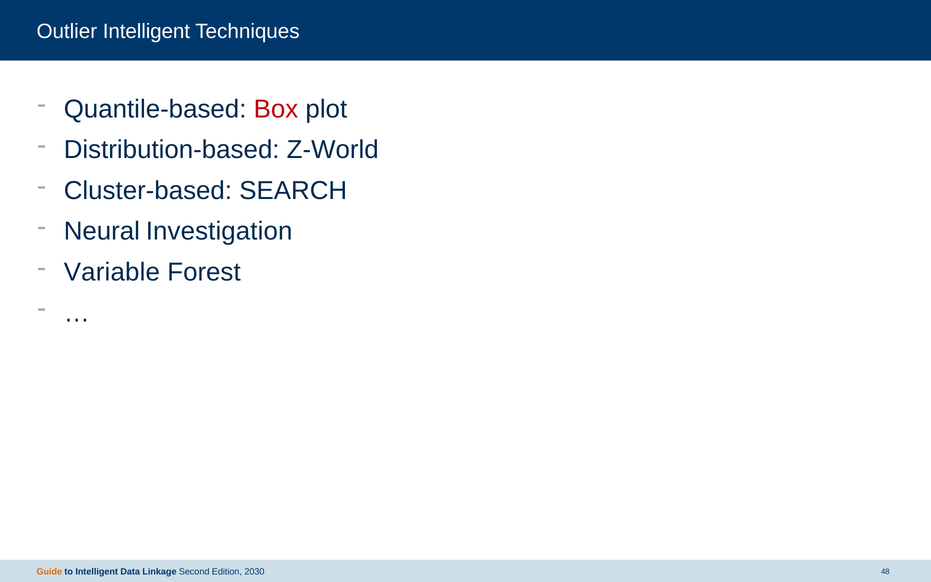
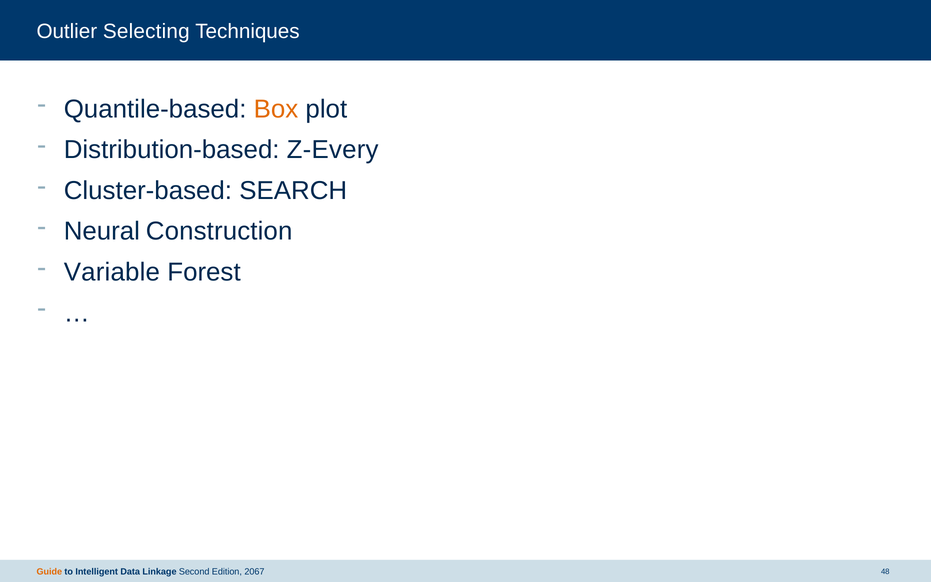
Outlier Intelligent: Intelligent -> Selecting
Box colour: red -> orange
Z-World: Z-World -> Z-Every
Investigation: Investigation -> Construction
2030: 2030 -> 2067
